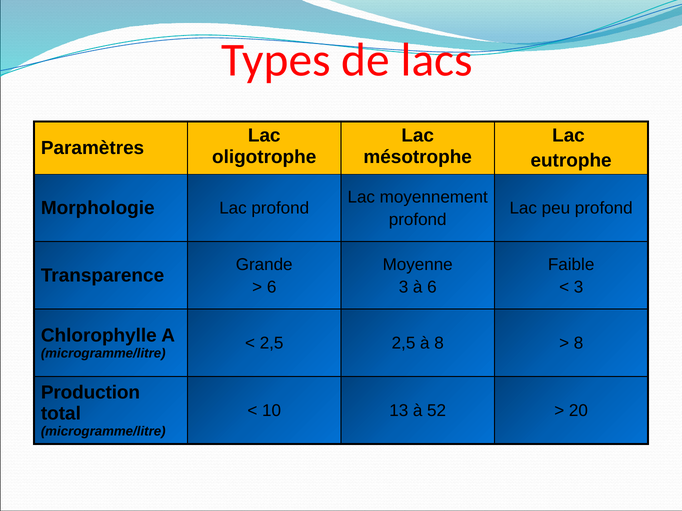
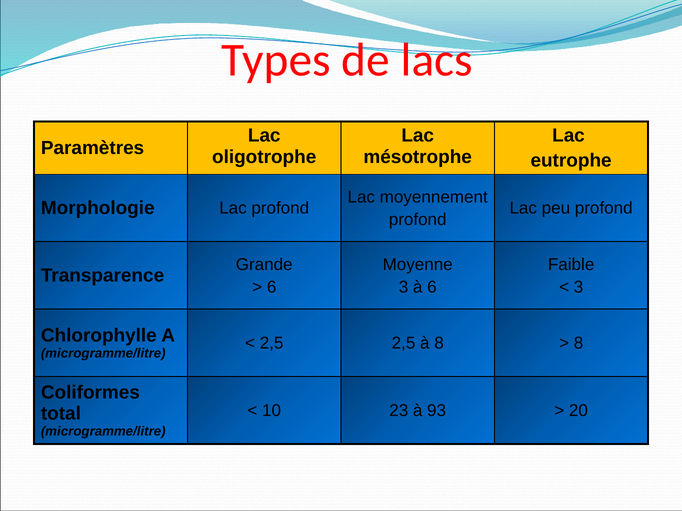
Production: Production -> Coliformes
13: 13 -> 23
52: 52 -> 93
